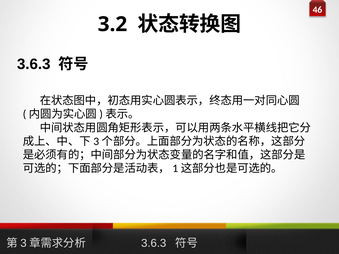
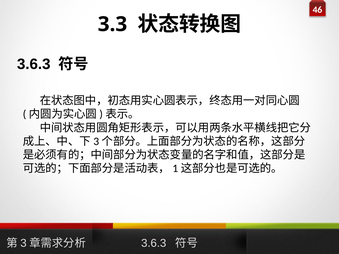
3.2: 3.2 -> 3.3
